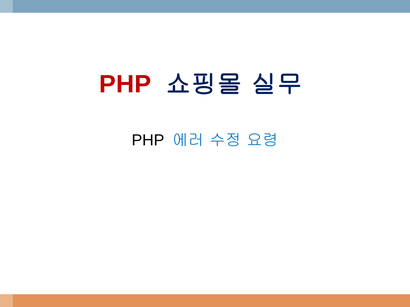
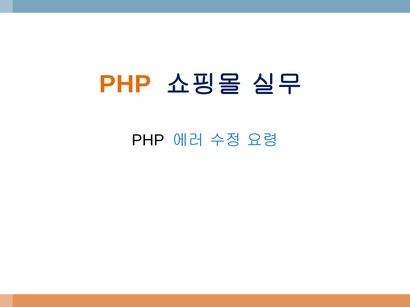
PHP at (125, 84) colour: red -> orange
